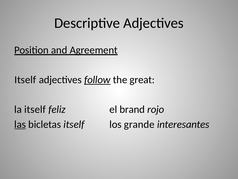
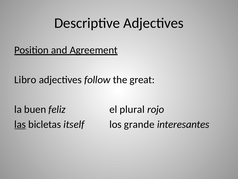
Itself at (25, 80): Itself -> Libro
follow underline: present -> none
la itself: itself -> buen
brand: brand -> plural
